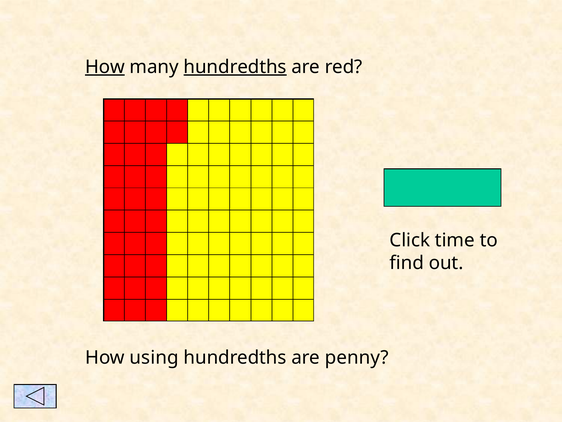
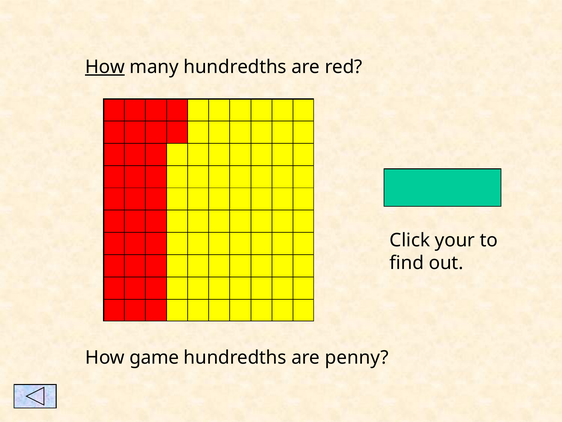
hundredths at (235, 67) underline: present -> none
time: time -> your
using: using -> game
